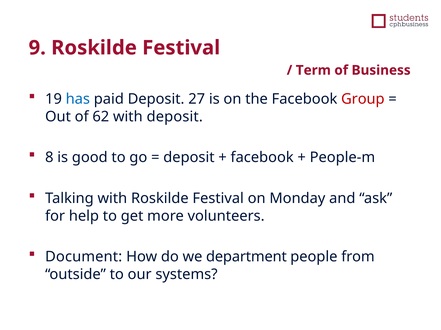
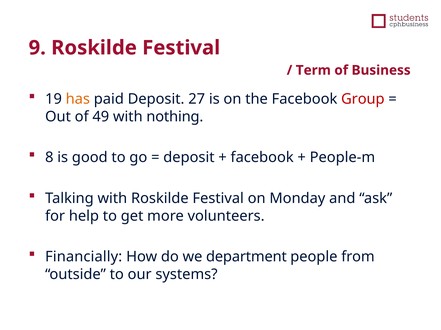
has colour: blue -> orange
62: 62 -> 49
with deposit: deposit -> nothing
Document: Document -> Financially
